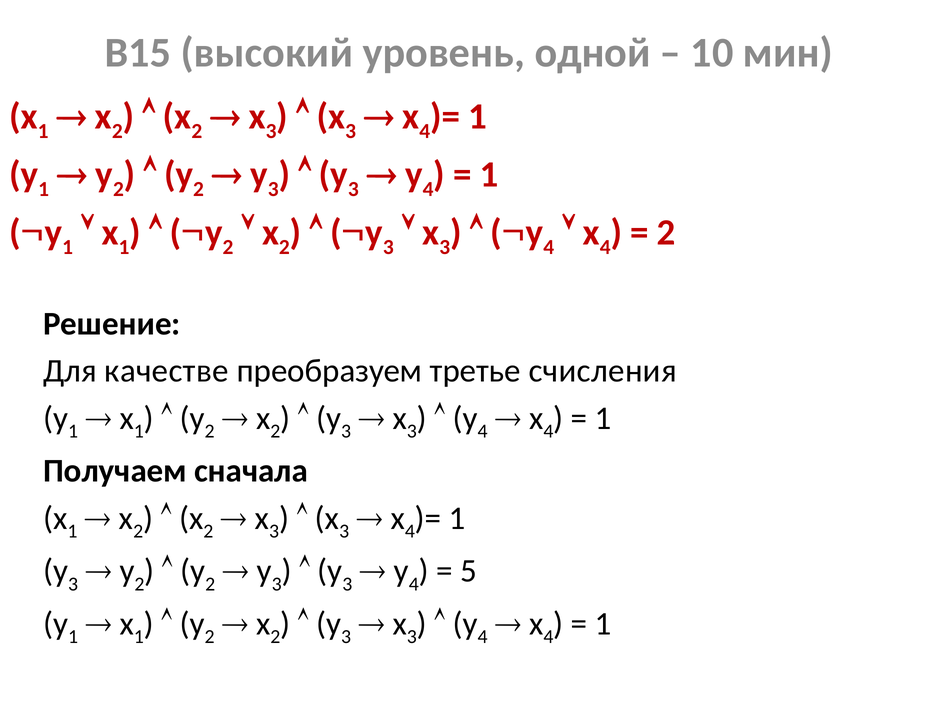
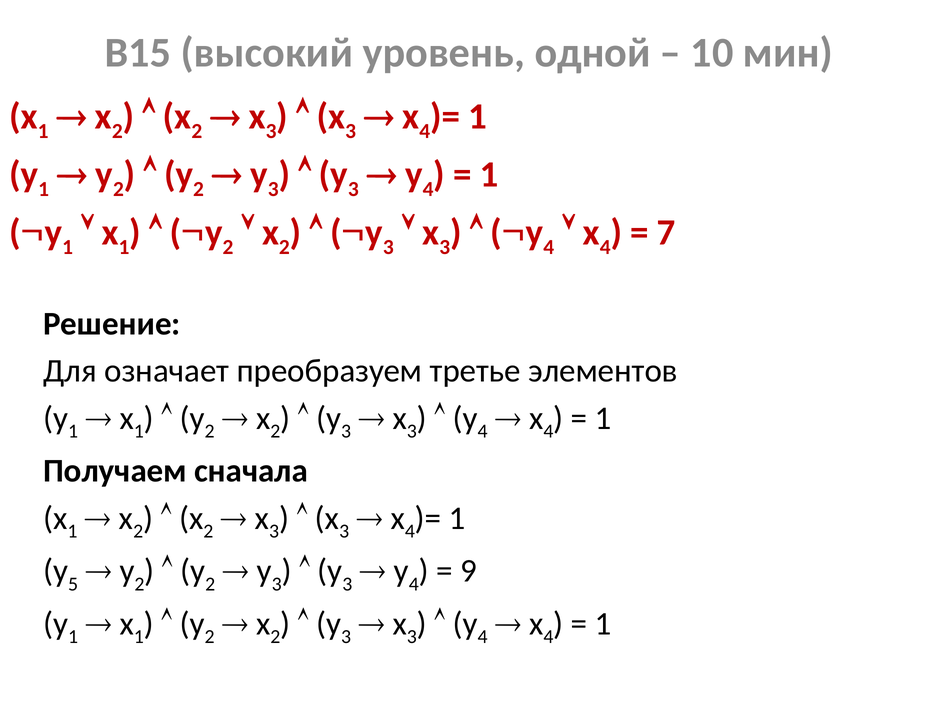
2 at (666, 232): 2 -> 7
качестве: качестве -> означает
счисления: счисления -> элементов
3 at (73, 583): 3 -> 5
5: 5 -> 9
